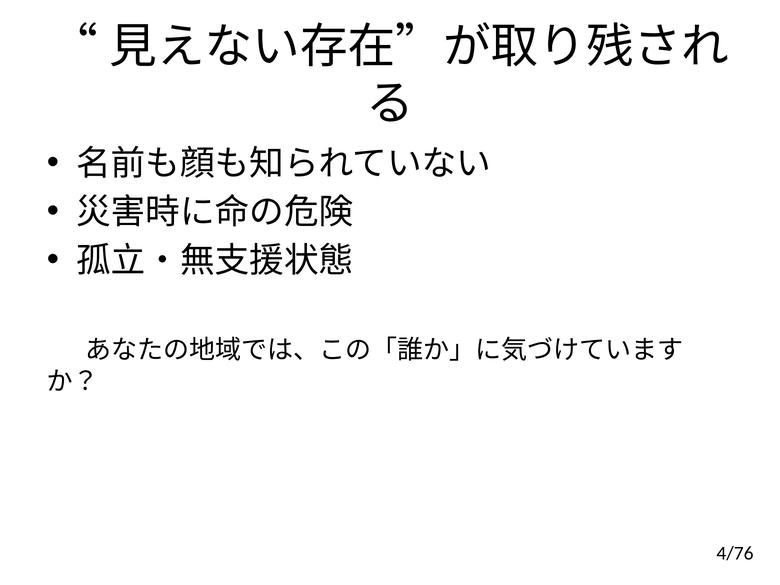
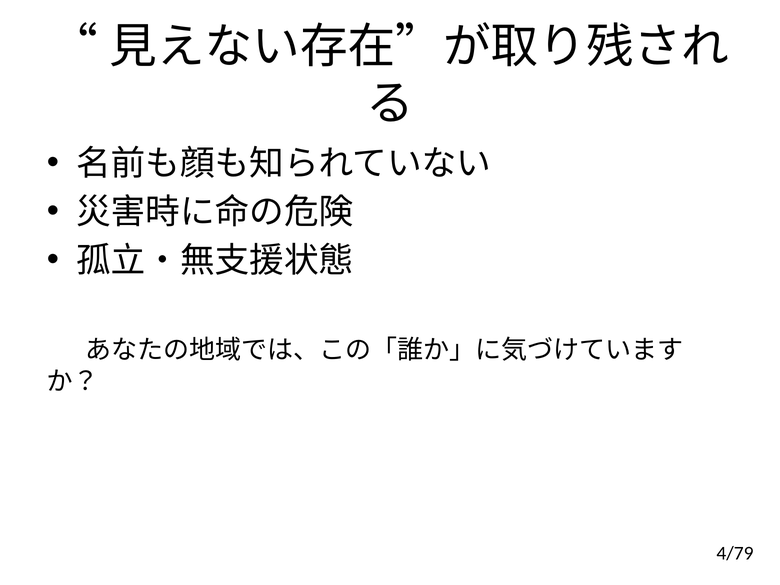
4/76: 4/76 -> 4/79
